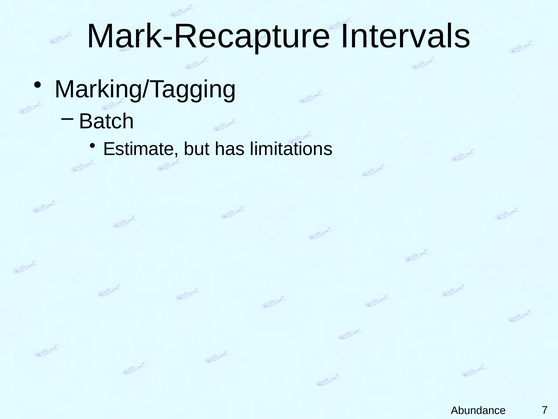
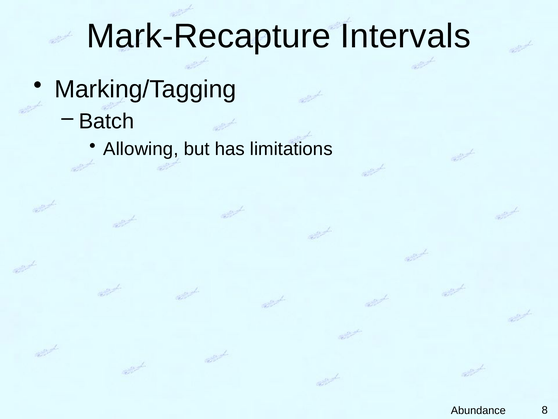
Estimate: Estimate -> Allowing
7: 7 -> 8
